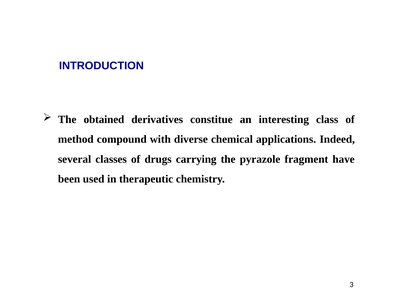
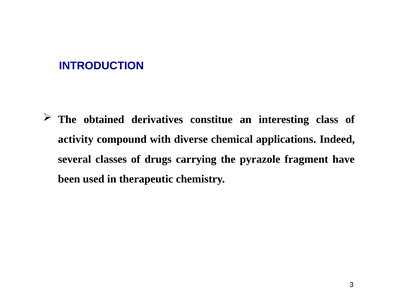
method: method -> activity
